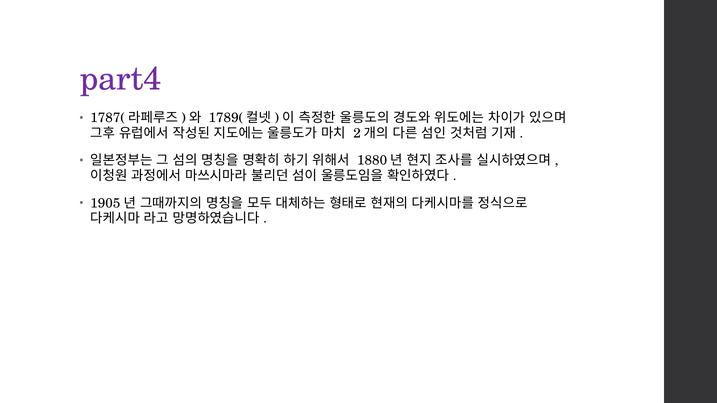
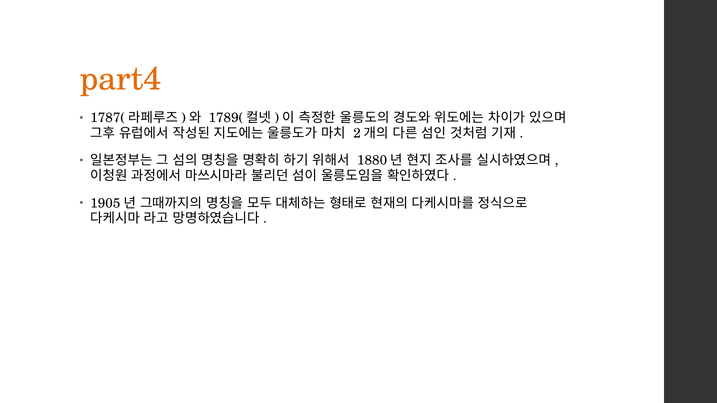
part4 colour: purple -> orange
